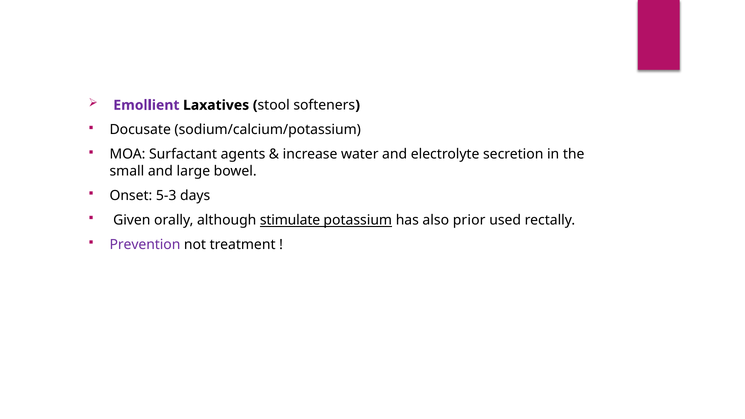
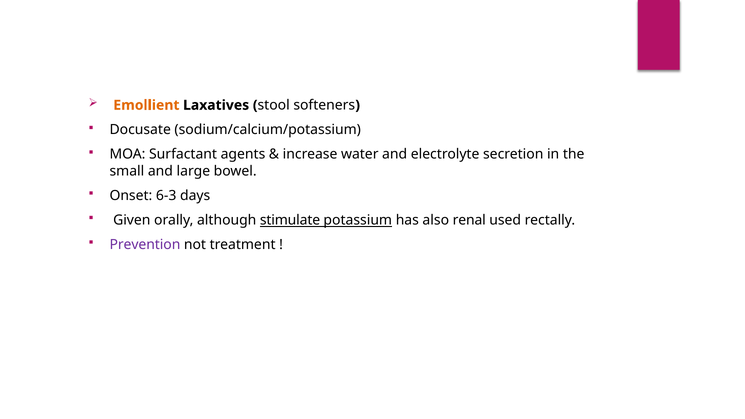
Emollient colour: purple -> orange
5-3: 5-3 -> 6-3
prior: prior -> renal
